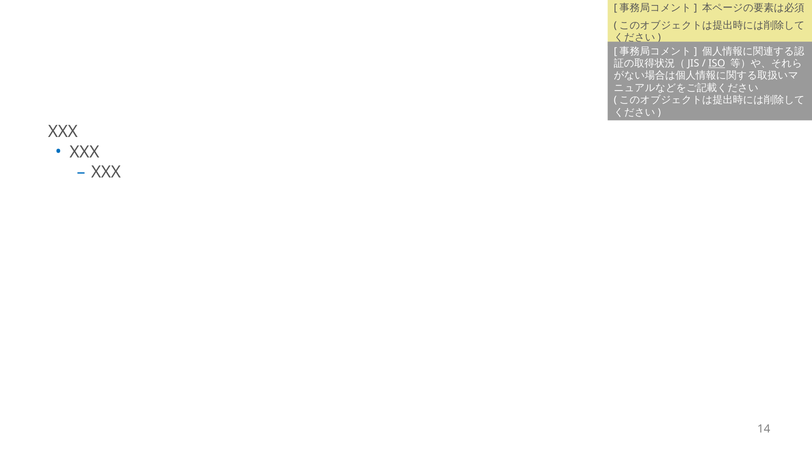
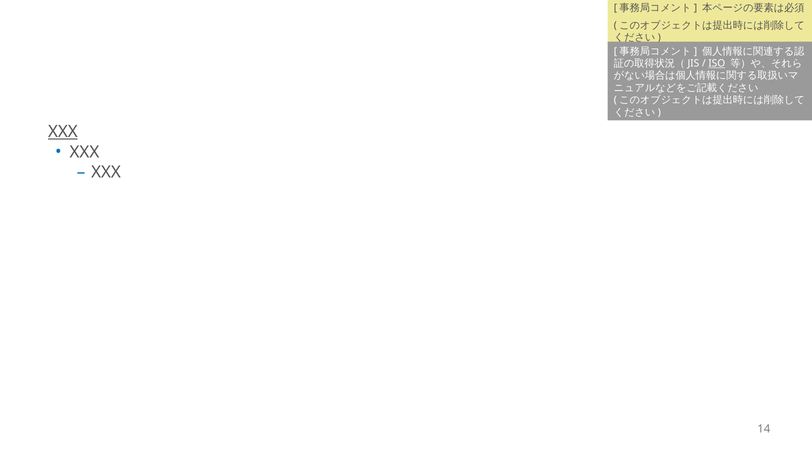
XXX at (63, 132) underline: none -> present
